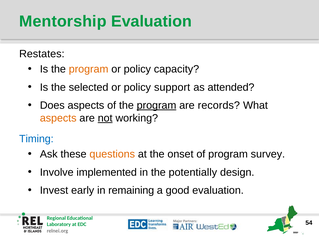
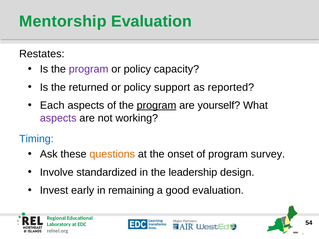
program at (89, 69) colour: orange -> purple
selected: selected -> returned
attended: attended -> reported
Does: Does -> Each
records: records -> yourself
aspects at (58, 118) colour: orange -> purple
not underline: present -> none
implemented: implemented -> standardized
potentially: potentially -> leadership
